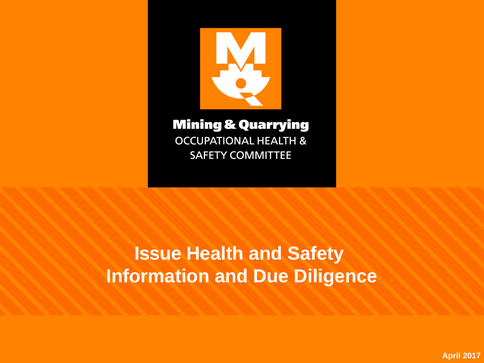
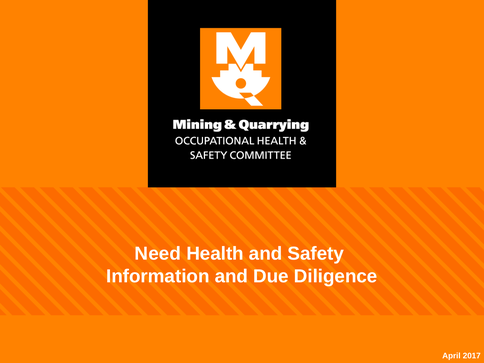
Issue: Issue -> Need
